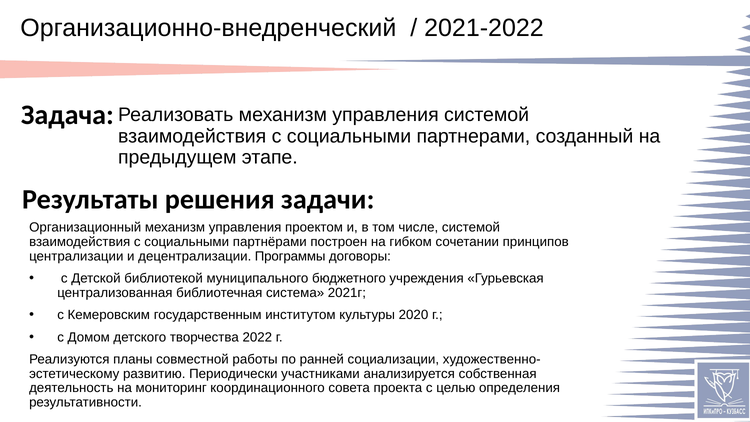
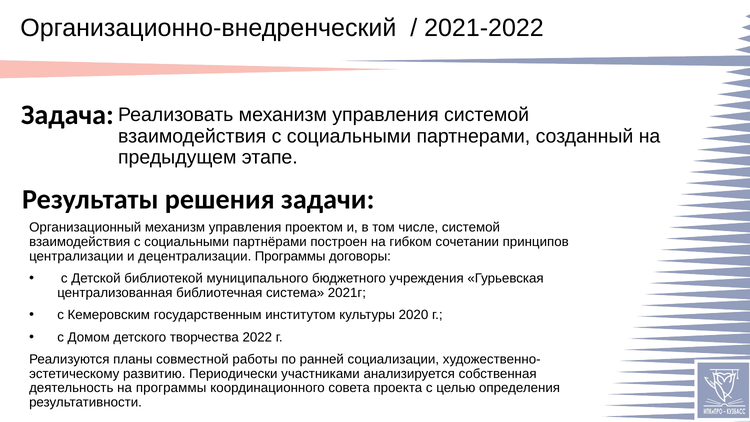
на мониторинг: мониторинг -> программы
